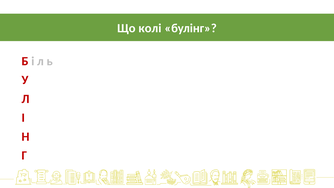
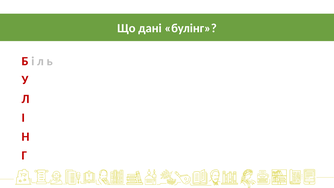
колі: колі -> дані
